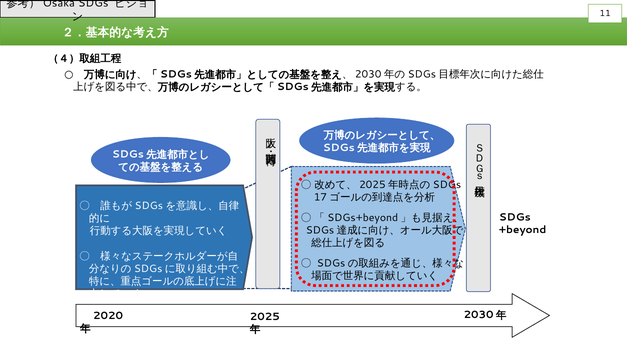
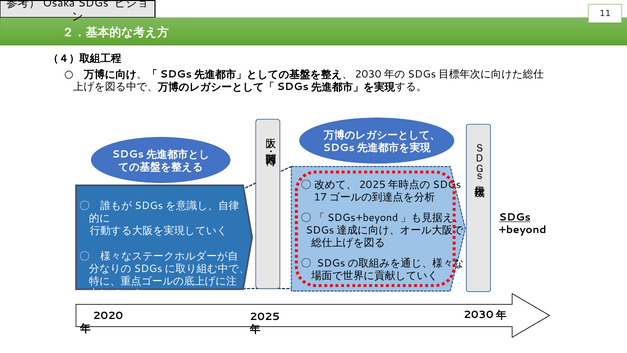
SDGs at (515, 217) underline: none -> present
